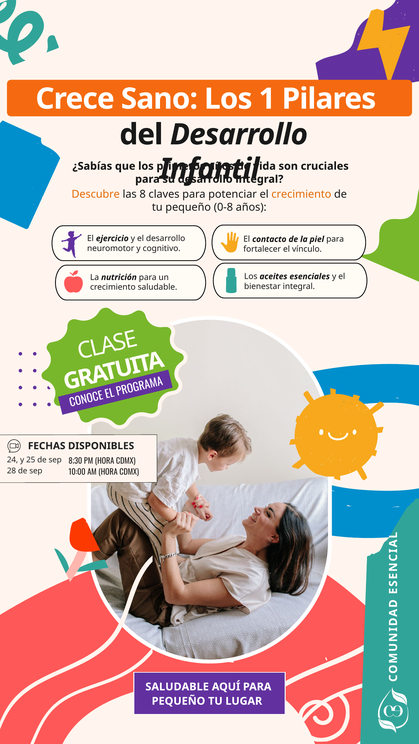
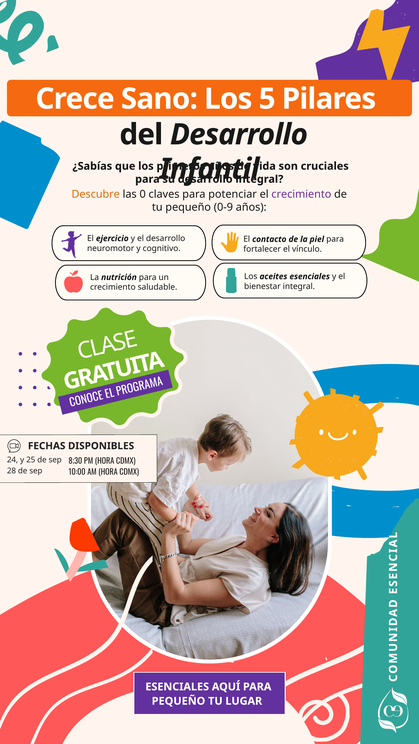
1: 1 -> 5
8: 8 -> 0
crecimiento at (301, 195) colour: orange -> purple
0-8: 0-8 -> 0-9
SALUDABLE at (177, 688): SALUDABLE -> ESENCIALES
